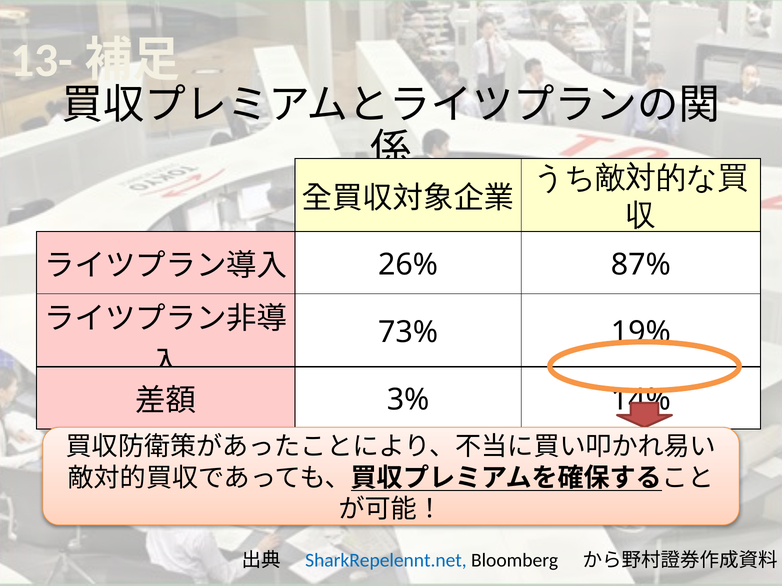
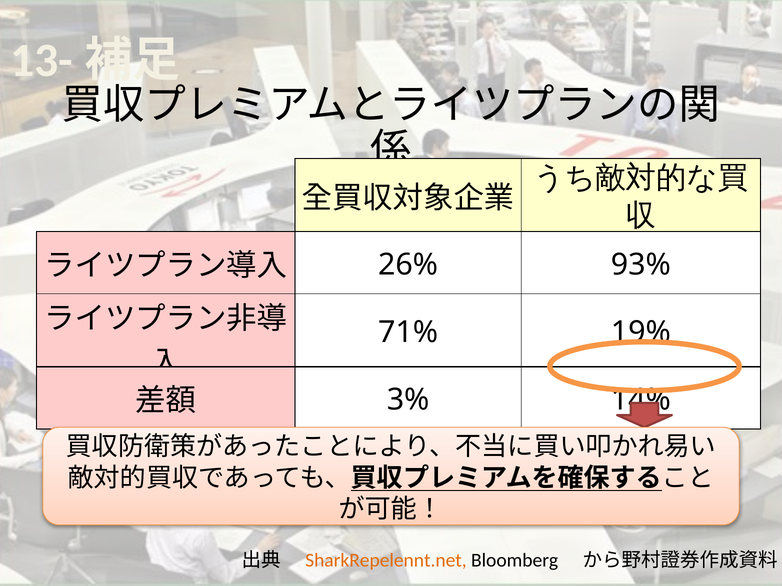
87%: 87% -> 93%
73%: 73% -> 71%
SharkRepelennt.net colour: blue -> orange
